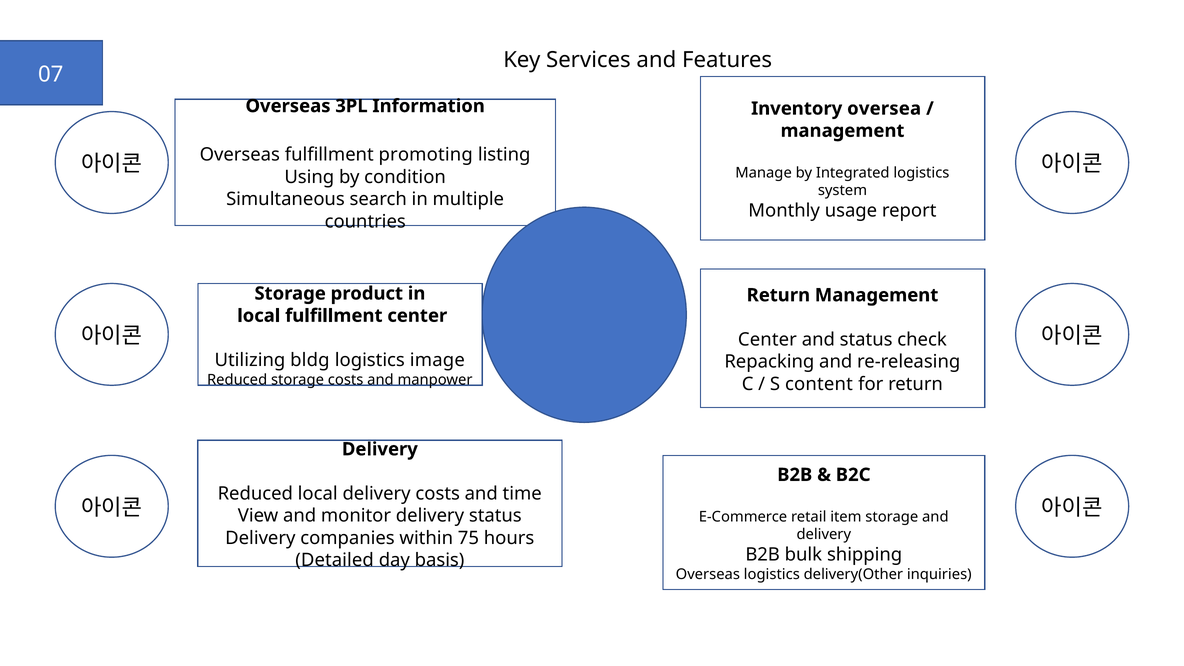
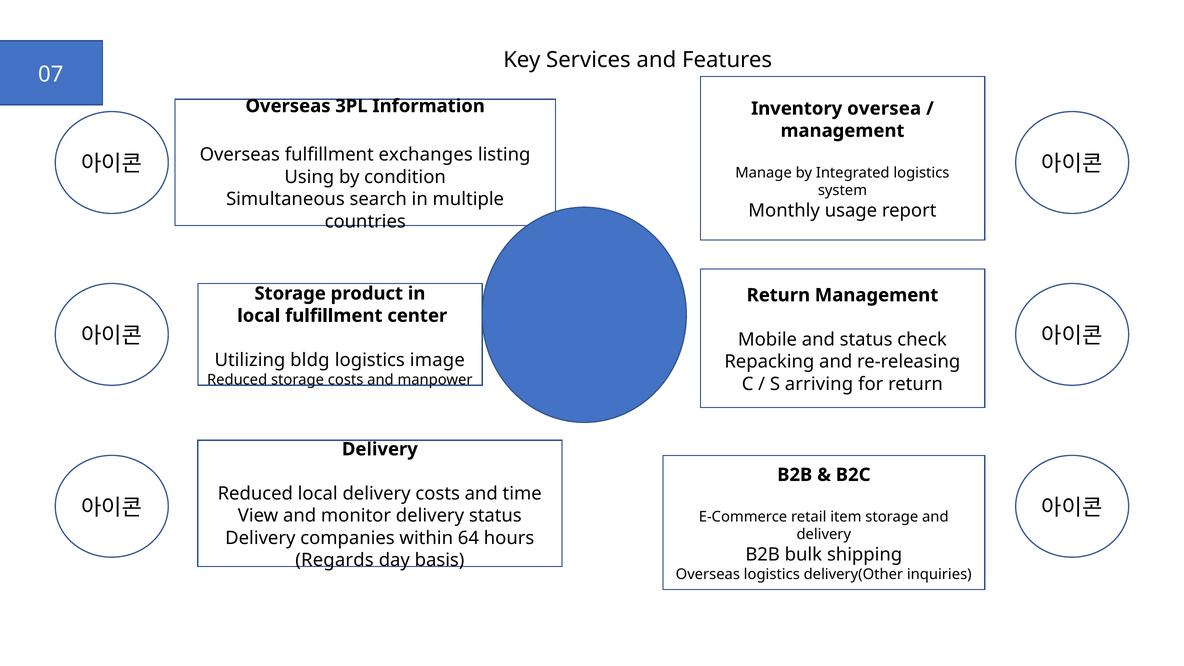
promoting: promoting -> exchanges
Center at (767, 340): Center -> Mobile
content: content -> arriving
75: 75 -> 64
Detailed: Detailed -> Regards
